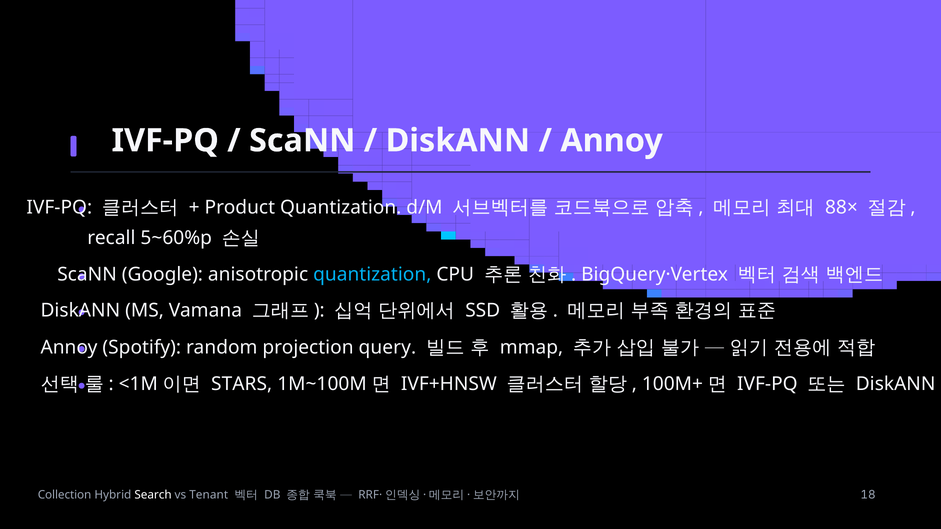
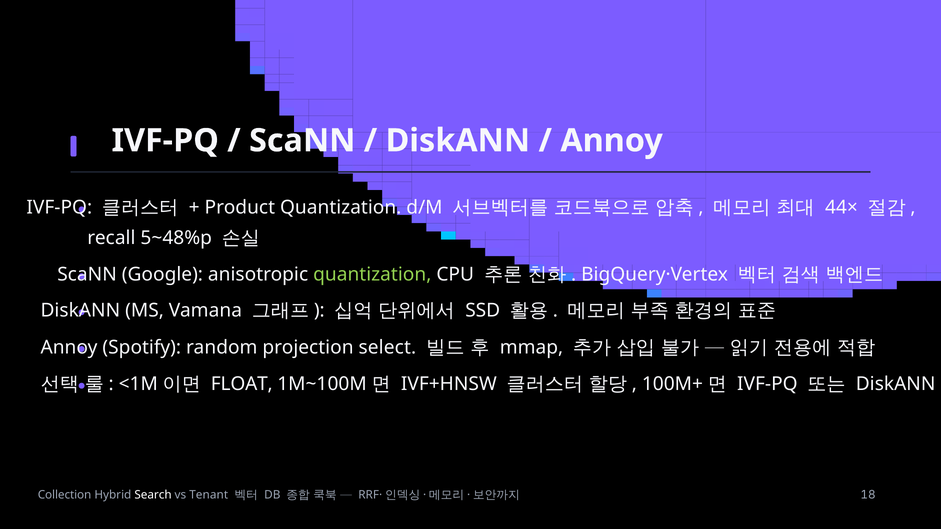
88×: 88× -> 44×
5~60%p: 5~60%p -> 5~48%p
quantization at (372, 275) colour: light blue -> light green
query: query -> select
STARS: STARS -> FLOAT
